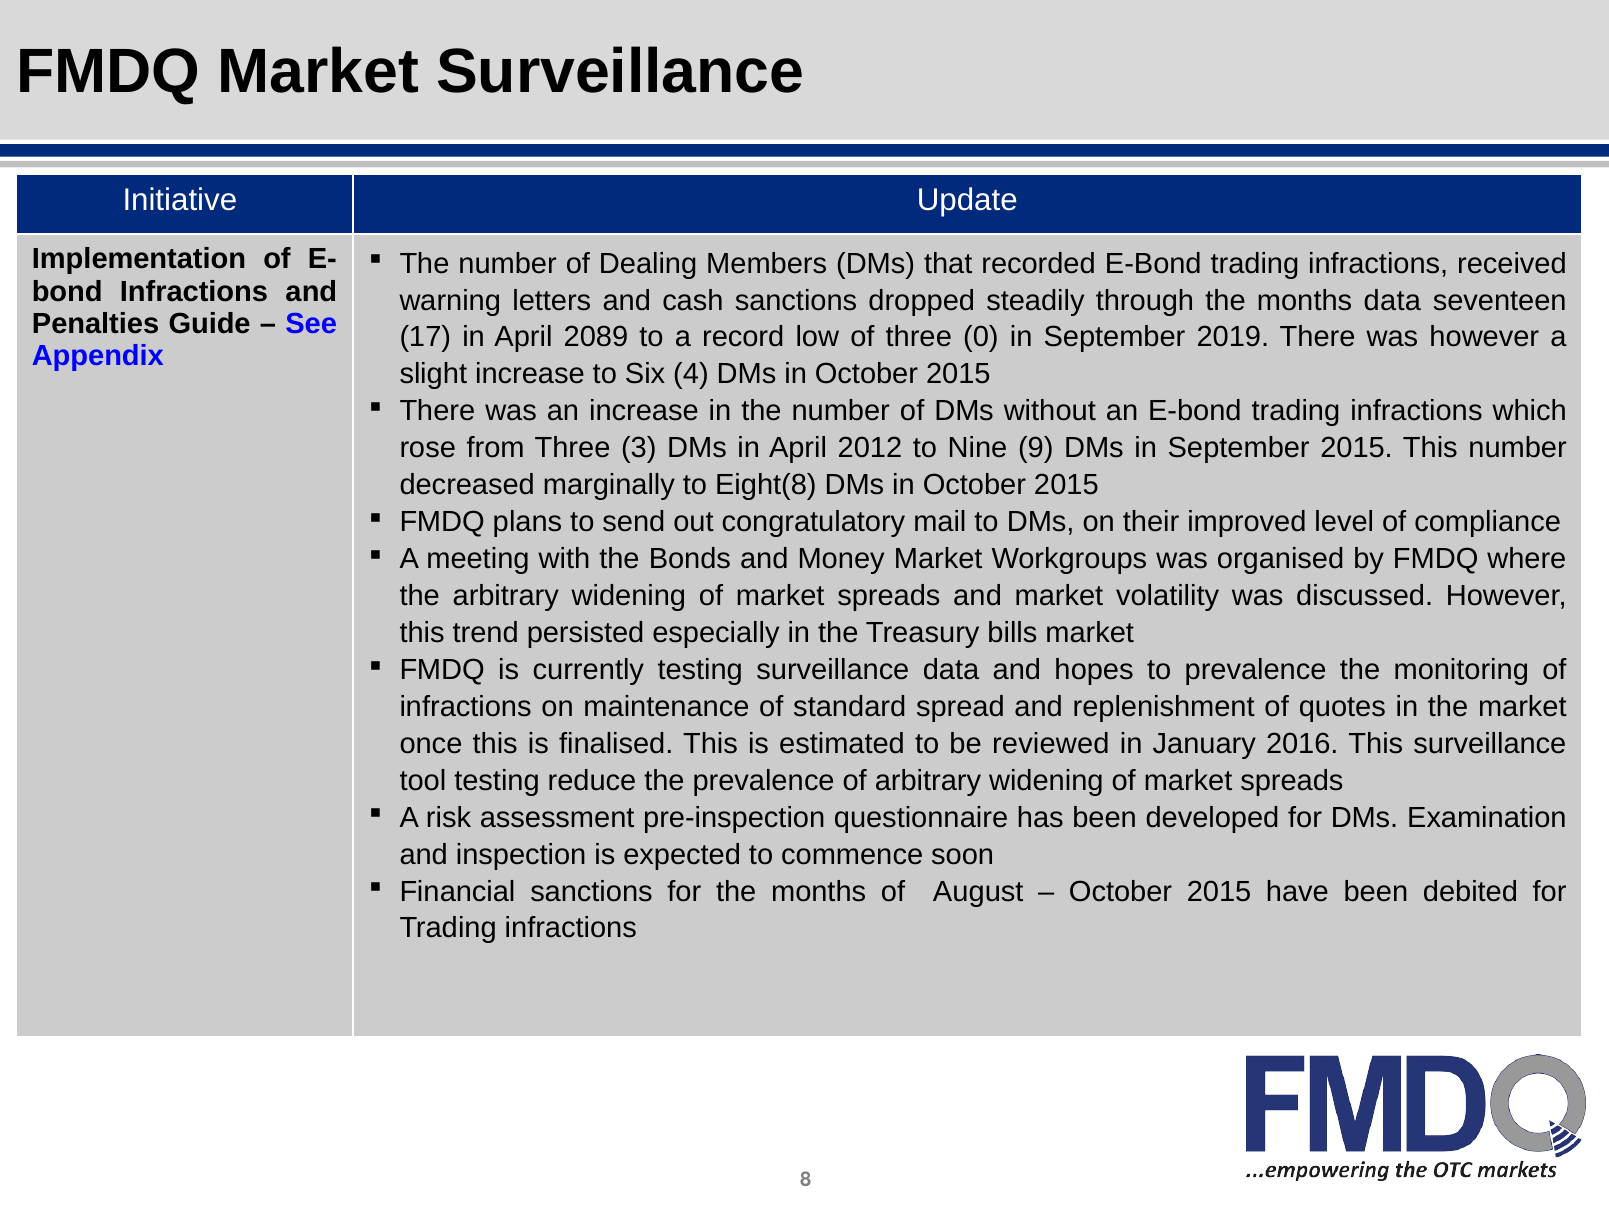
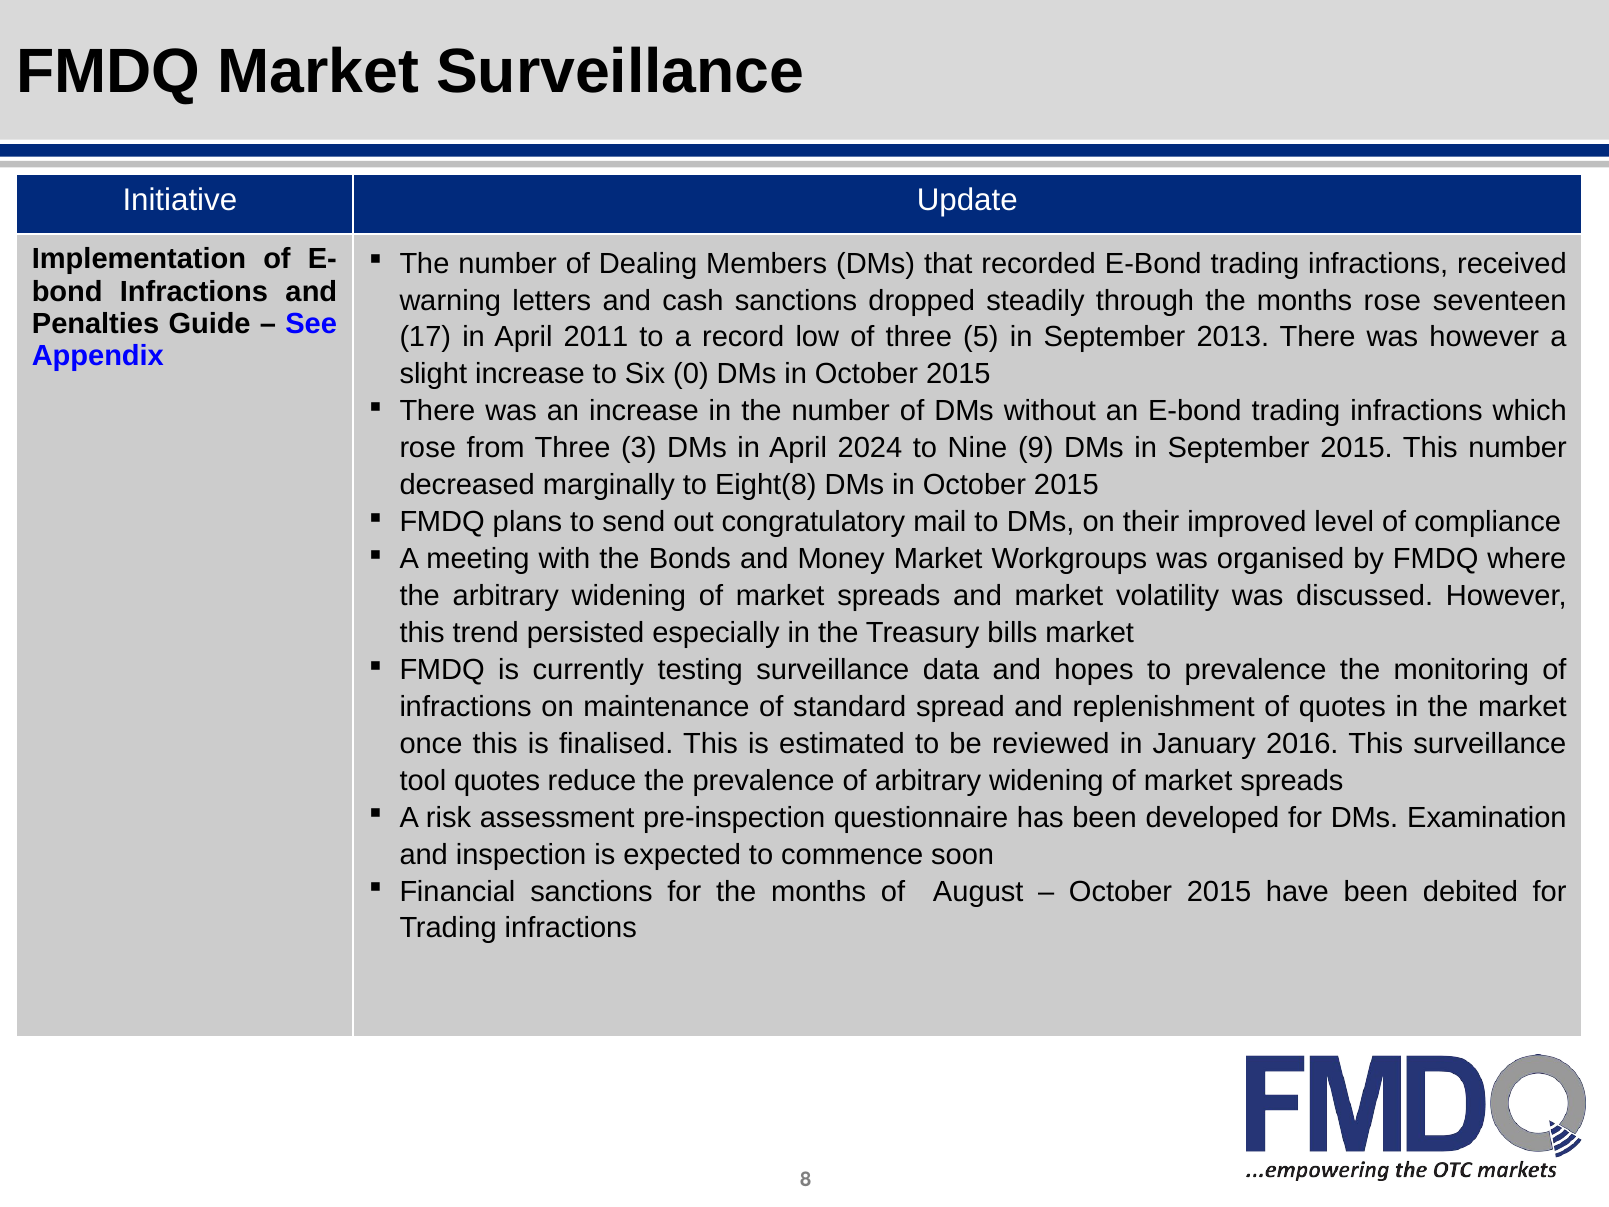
months data: data -> rose
2089: 2089 -> 2011
0: 0 -> 5
2019: 2019 -> 2013
4: 4 -> 0
2012: 2012 -> 2024
tool testing: testing -> quotes
